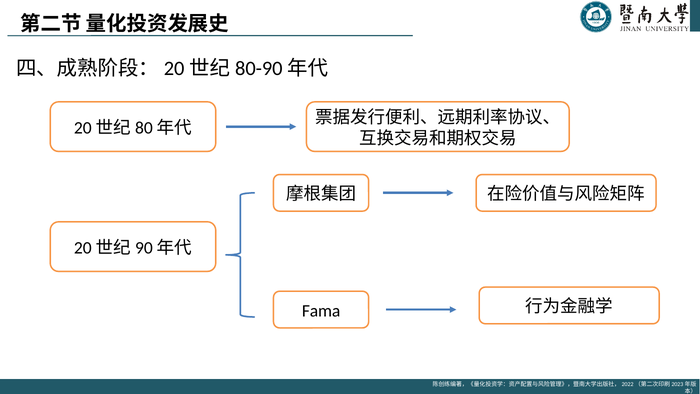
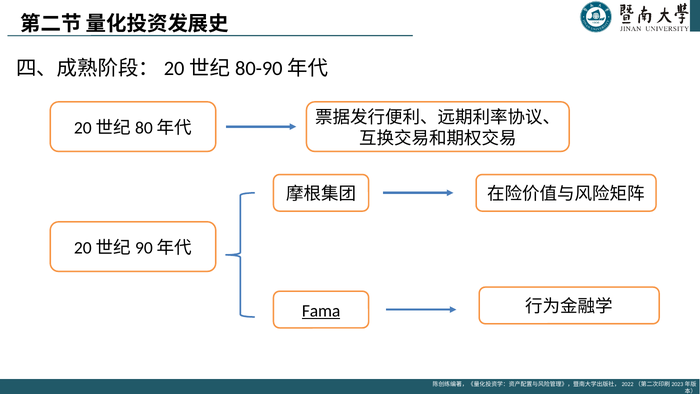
Fama underline: none -> present
